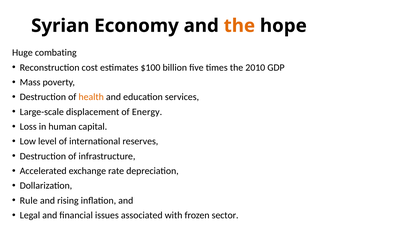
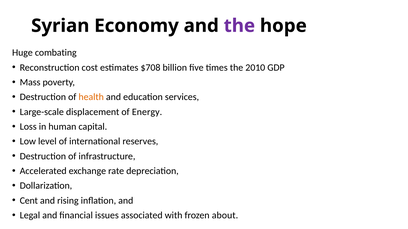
the at (239, 26) colour: orange -> purple
$100: $100 -> $708
Rule: Rule -> Cent
sector: sector -> about
